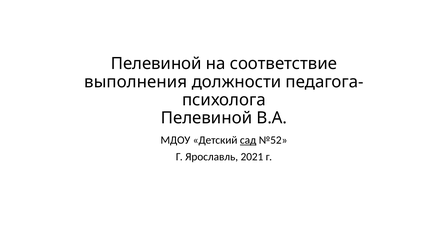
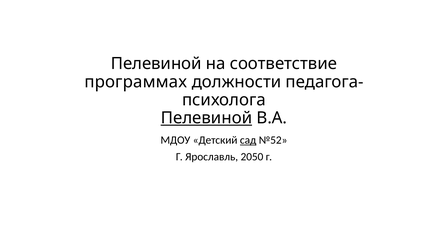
выполнения: выполнения -> программах
Пелевиной at (206, 118) underline: none -> present
2021: 2021 -> 2050
